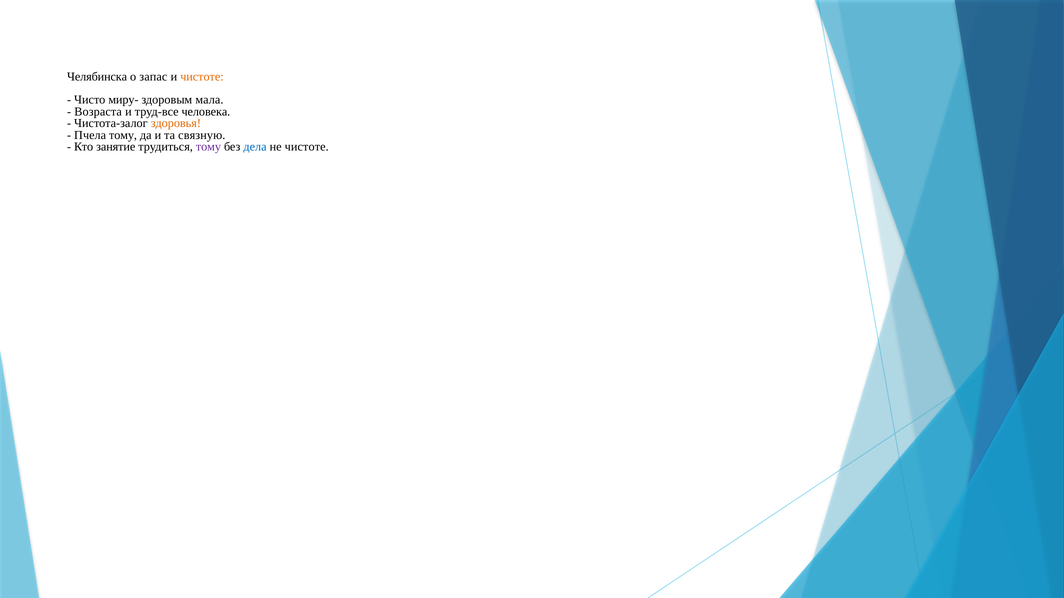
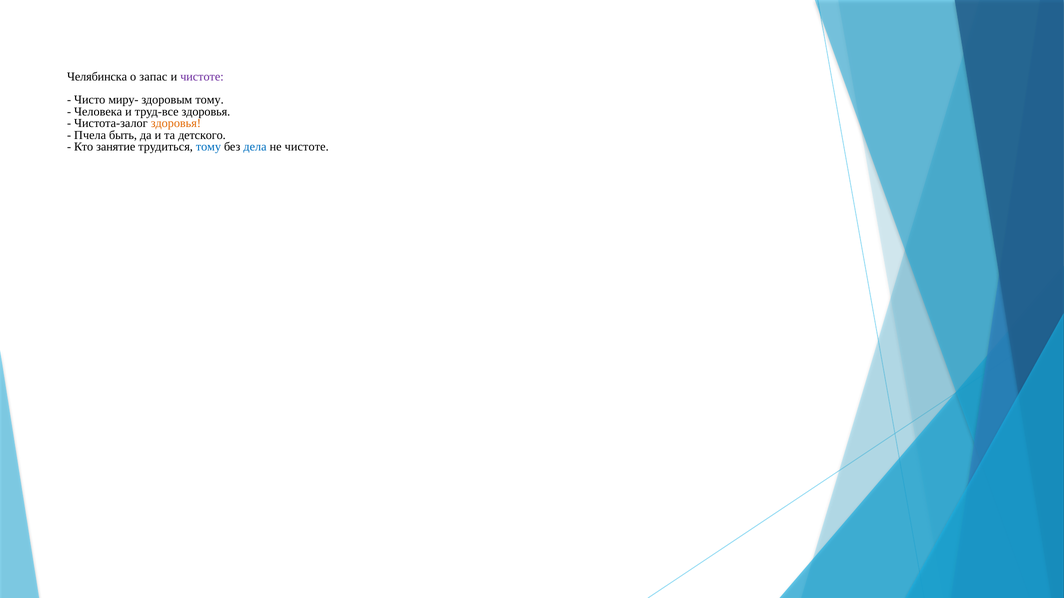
чистоте at (202, 77) colour: orange -> purple
здоровым мала: мала -> тому
Возраста: Возраста -> Человека
труд-все человека: человека -> здоровья
Пчела тому: тому -> быть
связную: связную -> детского
тому at (208, 147) colour: purple -> blue
